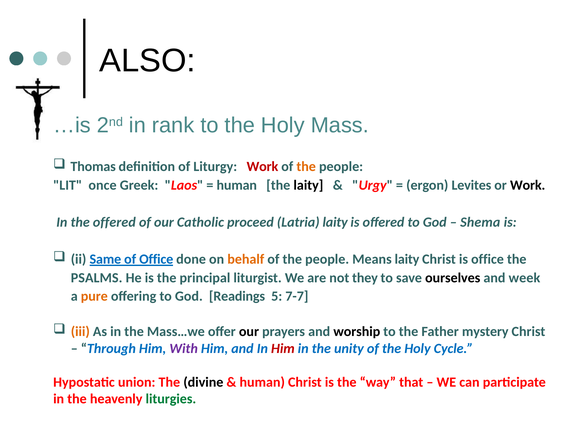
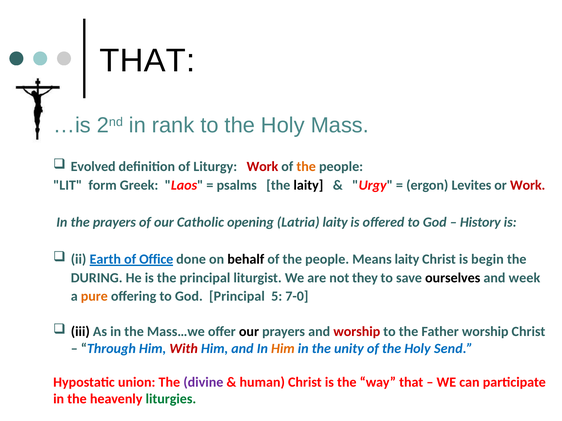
ALSO at (147, 61): ALSO -> THAT
Thomas: Thomas -> Evolved
once: once -> form
human at (237, 185): human -> psalms
Work at (528, 185) colour: black -> red
the offered: offered -> prayers
proceed: proceed -> opening
Shema: Shema -> History
Same: Same -> Earth
behalf colour: orange -> black
is office: office -> begin
PSALMS: PSALMS -> DURING
God Readings: Readings -> Principal
7-7: 7-7 -> 7-0
iii colour: orange -> black
worship at (357, 332) colour: black -> red
Father mystery: mystery -> worship
With colour: purple -> red
Him at (283, 349) colour: red -> orange
Cycle: Cycle -> Send
divine colour: black -> purple
